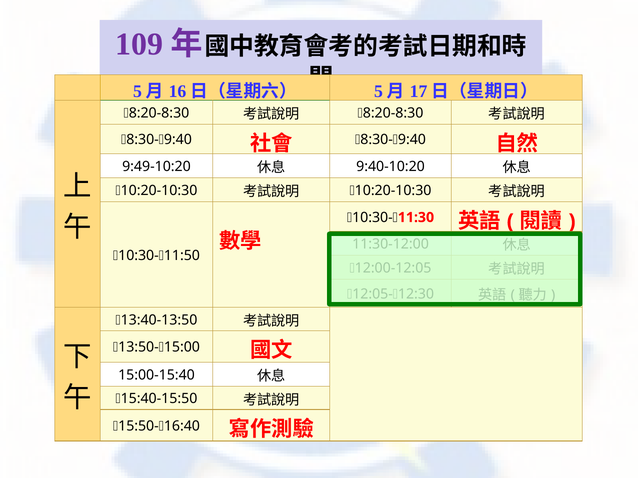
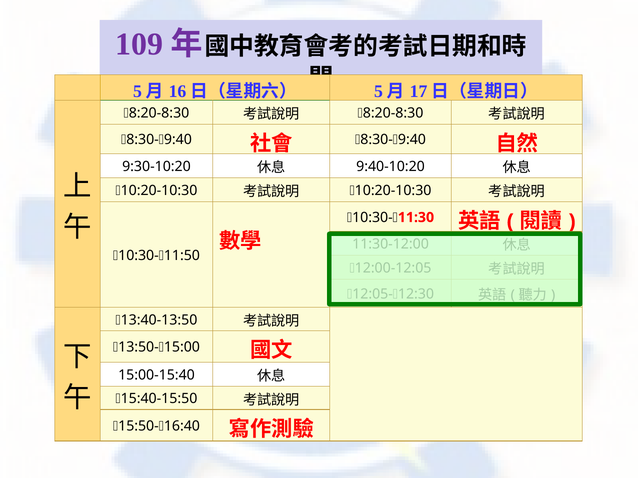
9:49-10:20: 9:49-10:20 -> 9:30-10:20
